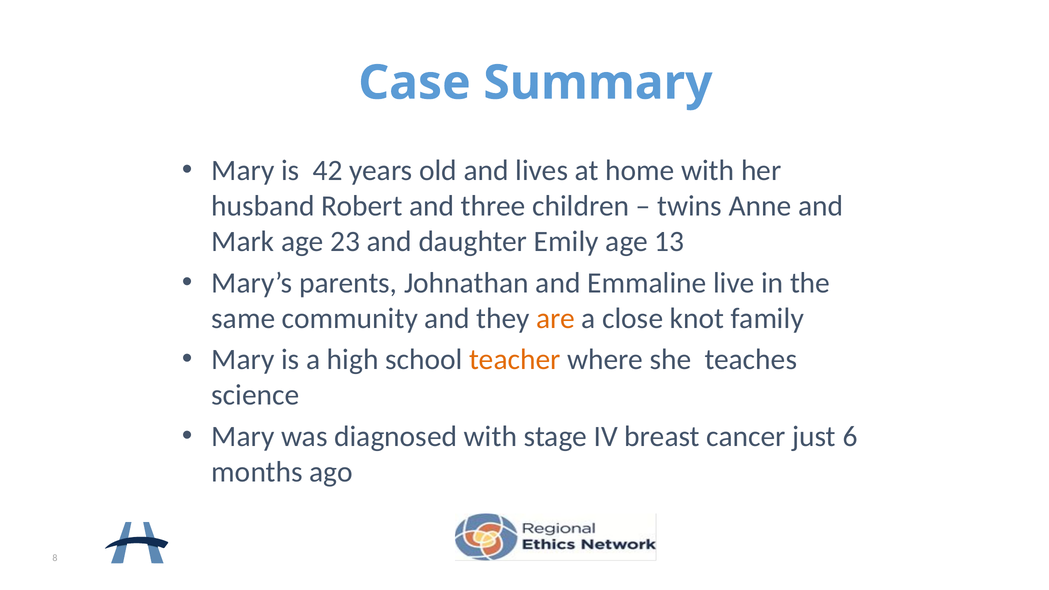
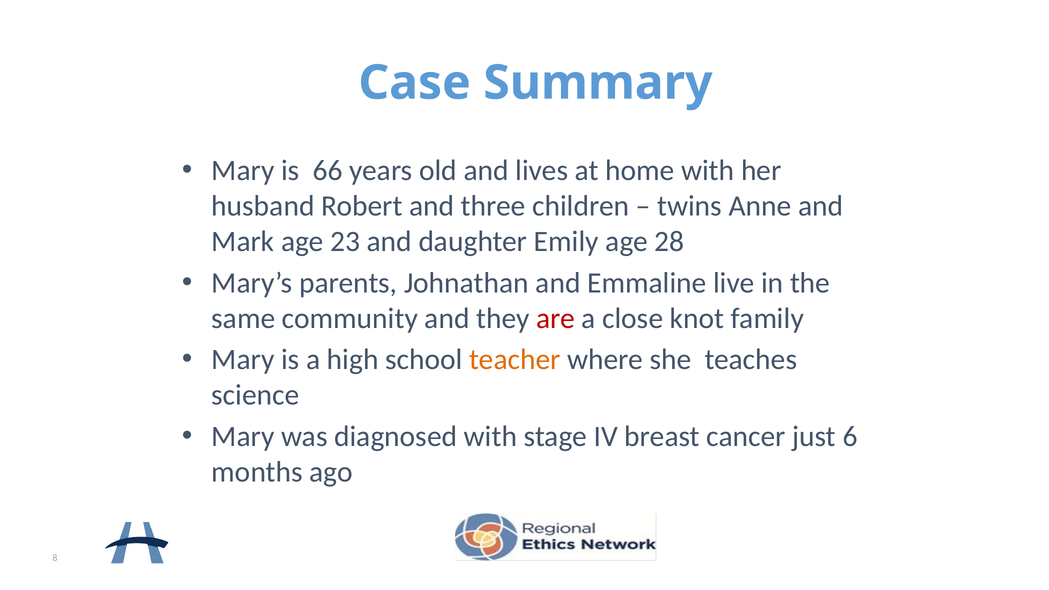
42: 42 -> 66
13: 13 -> 28
are colour: orange -> red
